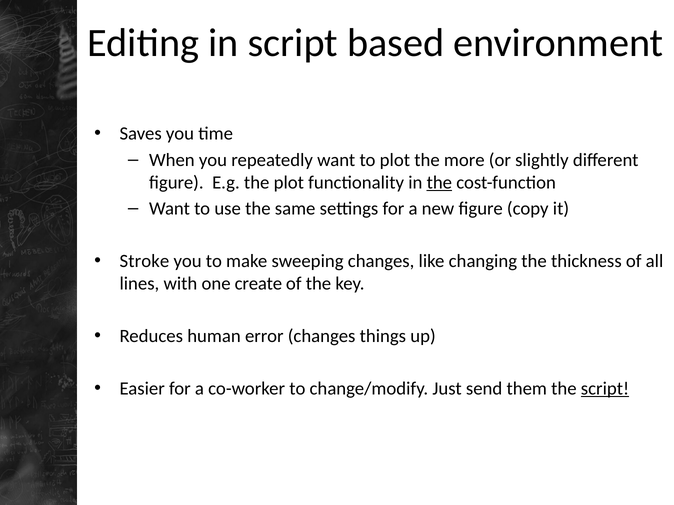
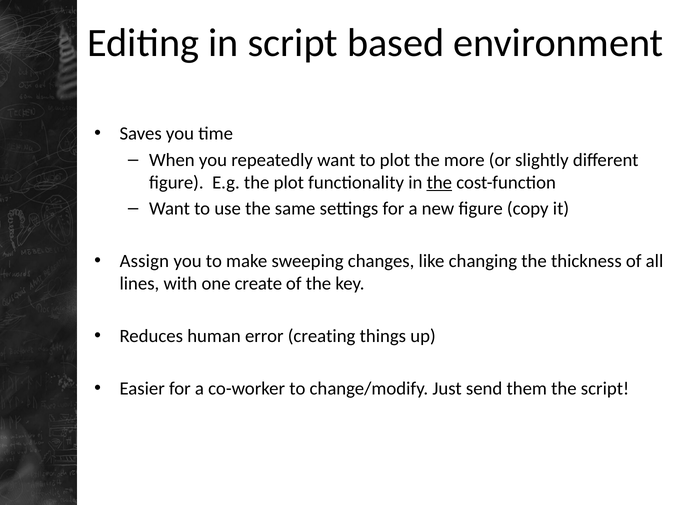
Stroke: Stroke -> Assign
error changes: changes -> creating
script at (605, 389) underline: present -> none
